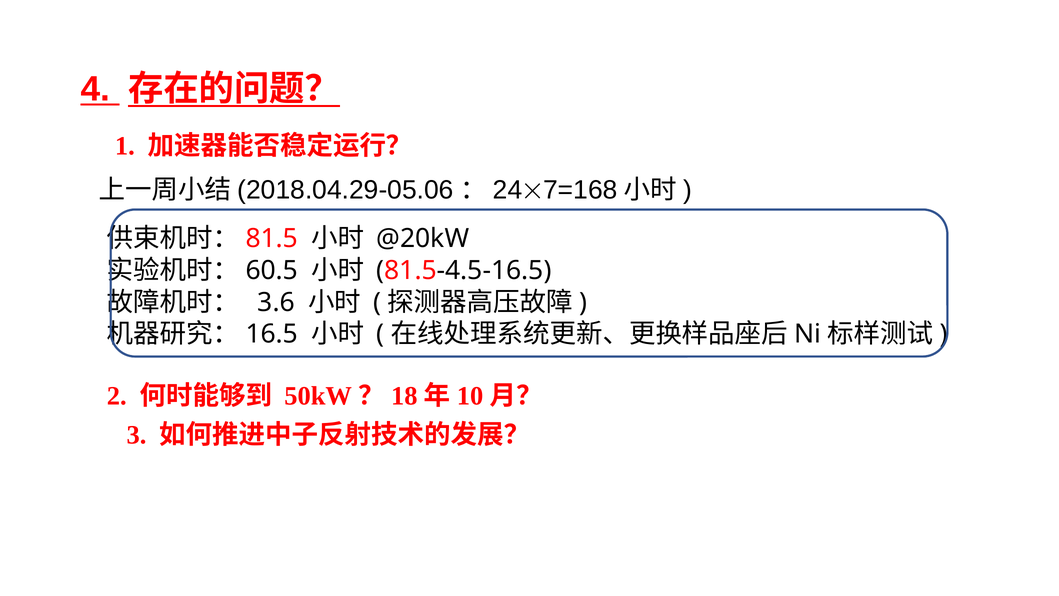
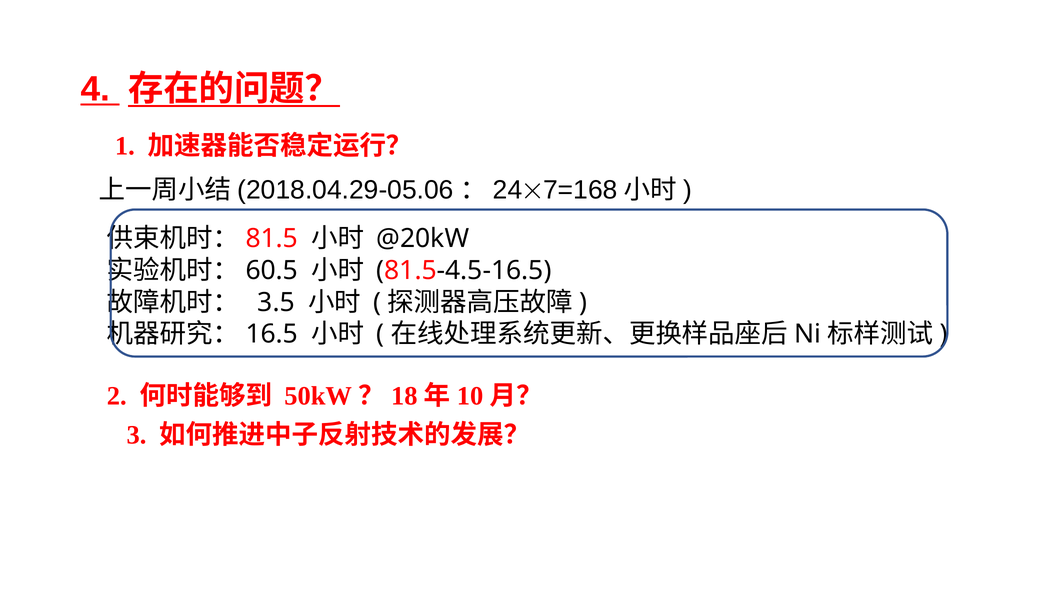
3.6: 3.6 -> 3.5
